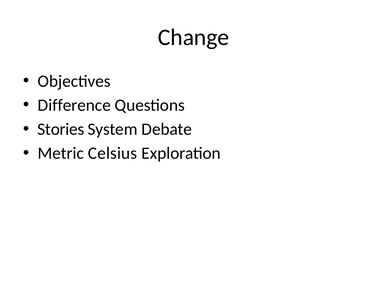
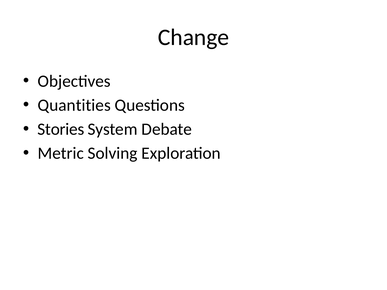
Difference: Difference -> Quantities
Celsius: Celsius -> Solving
